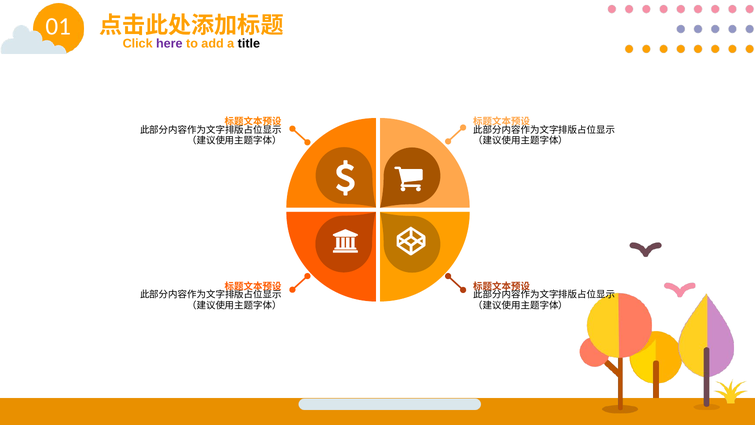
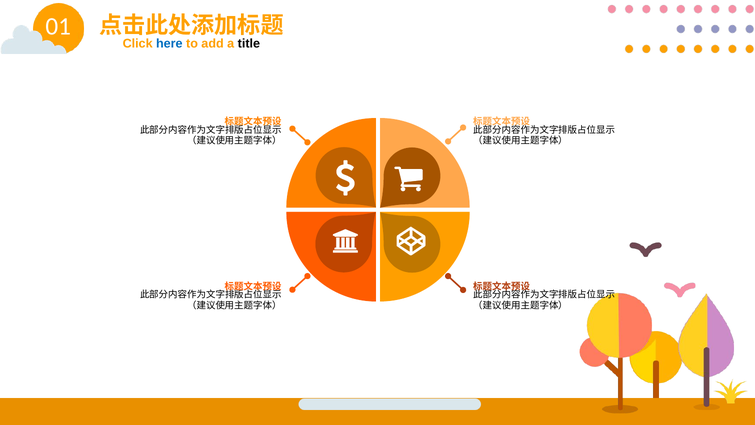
here colour: purple -> blue
